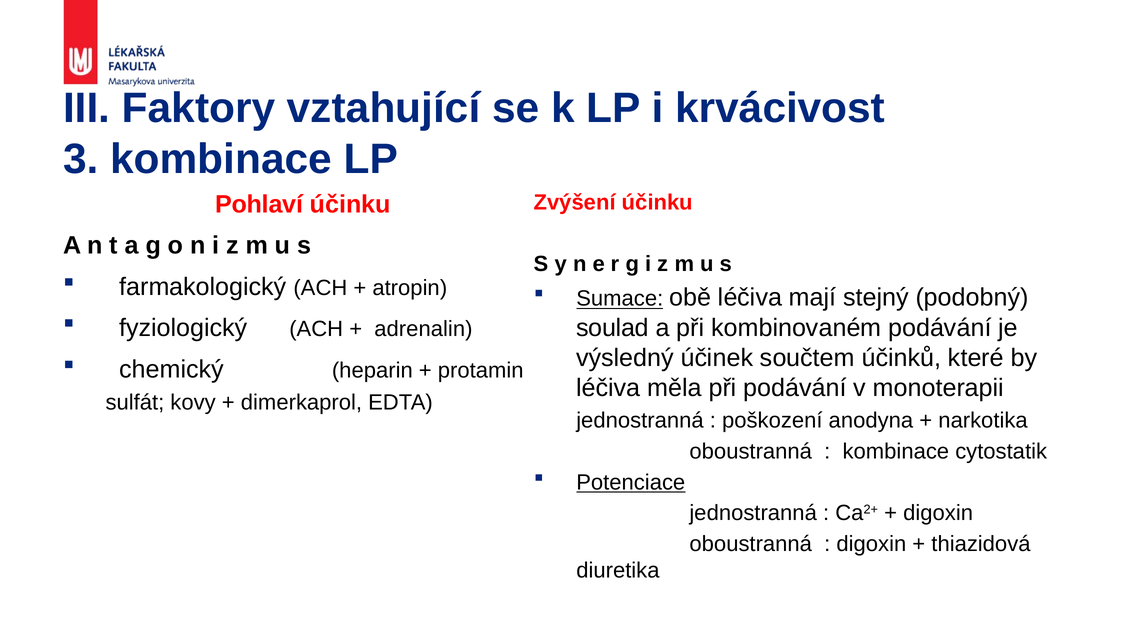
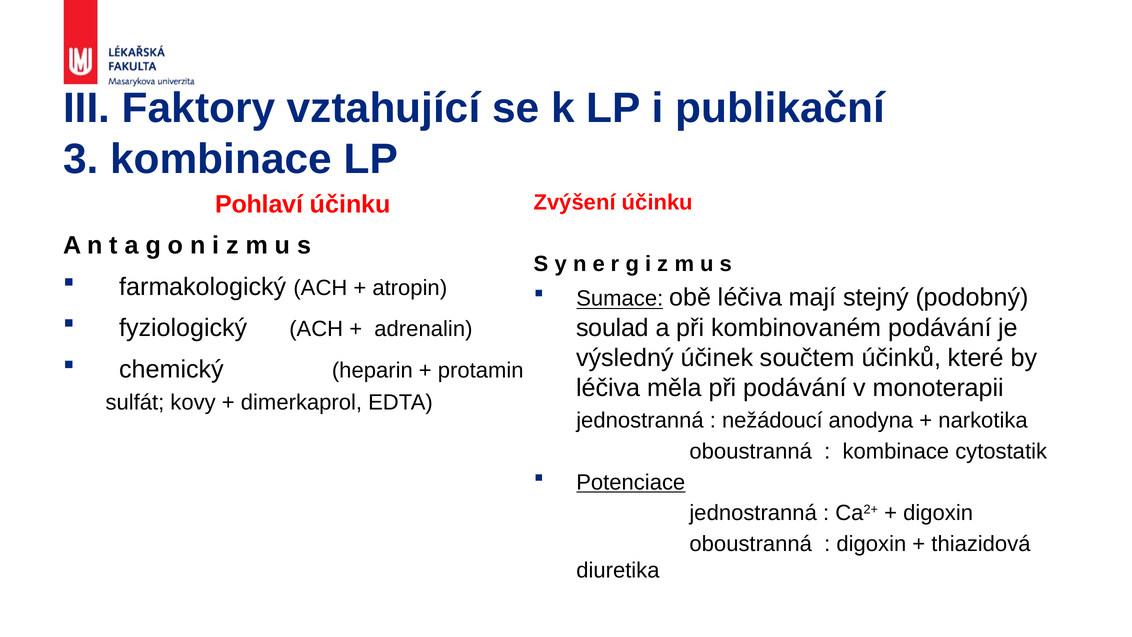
krvácivost: krvácivost -> publikační
poškození: poškození -> nežádoucí
